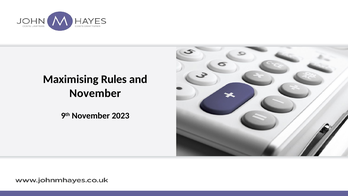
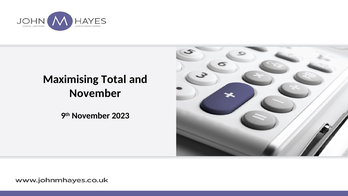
Rules: Rules -> Total
